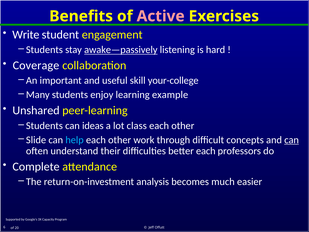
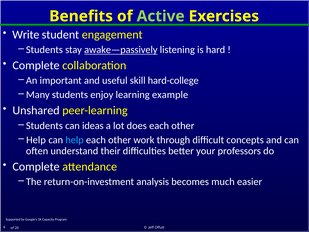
Active colour: pink -> light green
Coverage at (36, 65): Coverage -> Complete
your-college: your-college -> hard-college
class: class -> does
Slide at (36, 140): Slide -> Help
can at (292, 140) underline: present -> none
better each: each -> your
